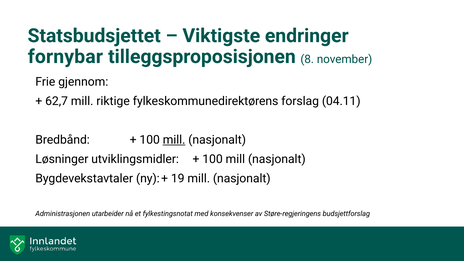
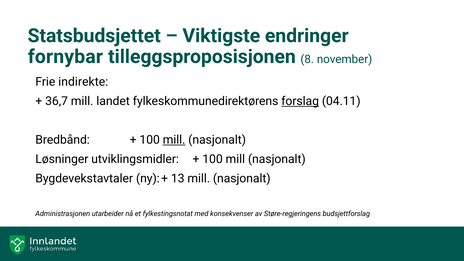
gjennom: gjennom -> indirekte
62,7: 62,7 -> 36,7
riktige: riktige -> landet
forslag underline: none -> present
19: 19 -> 13
